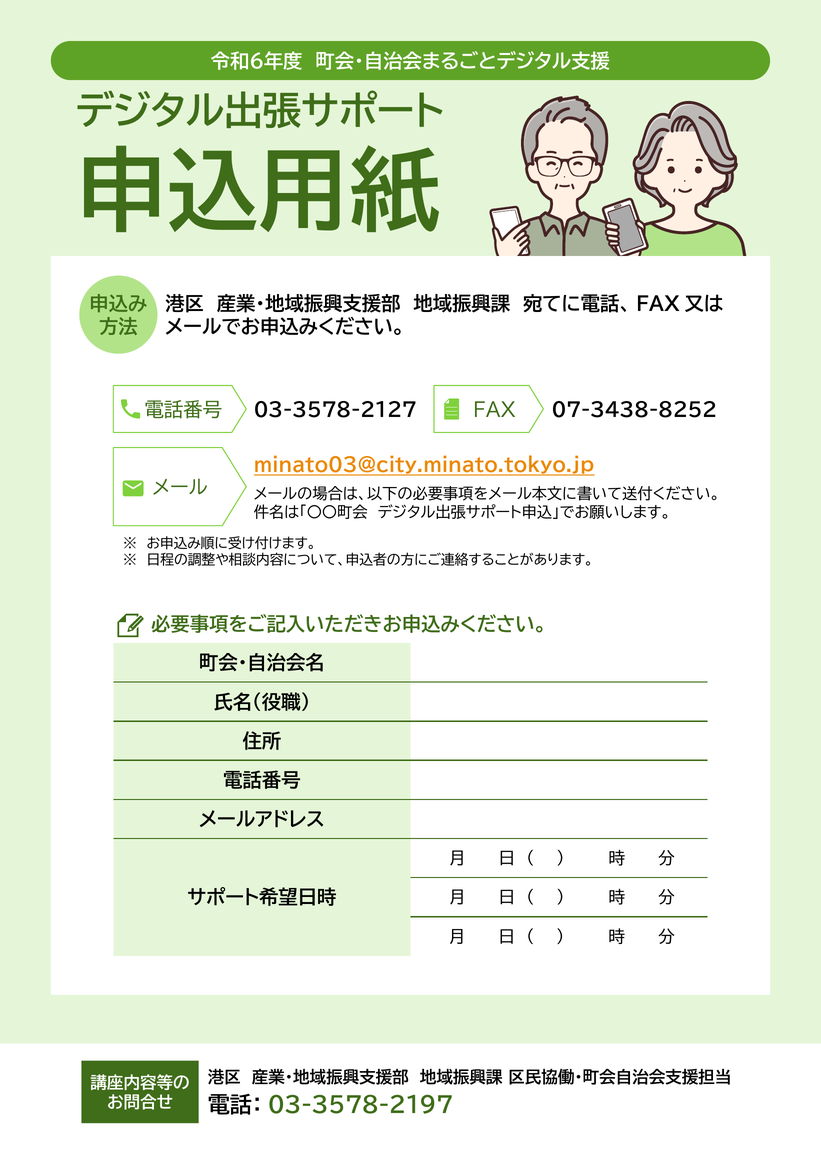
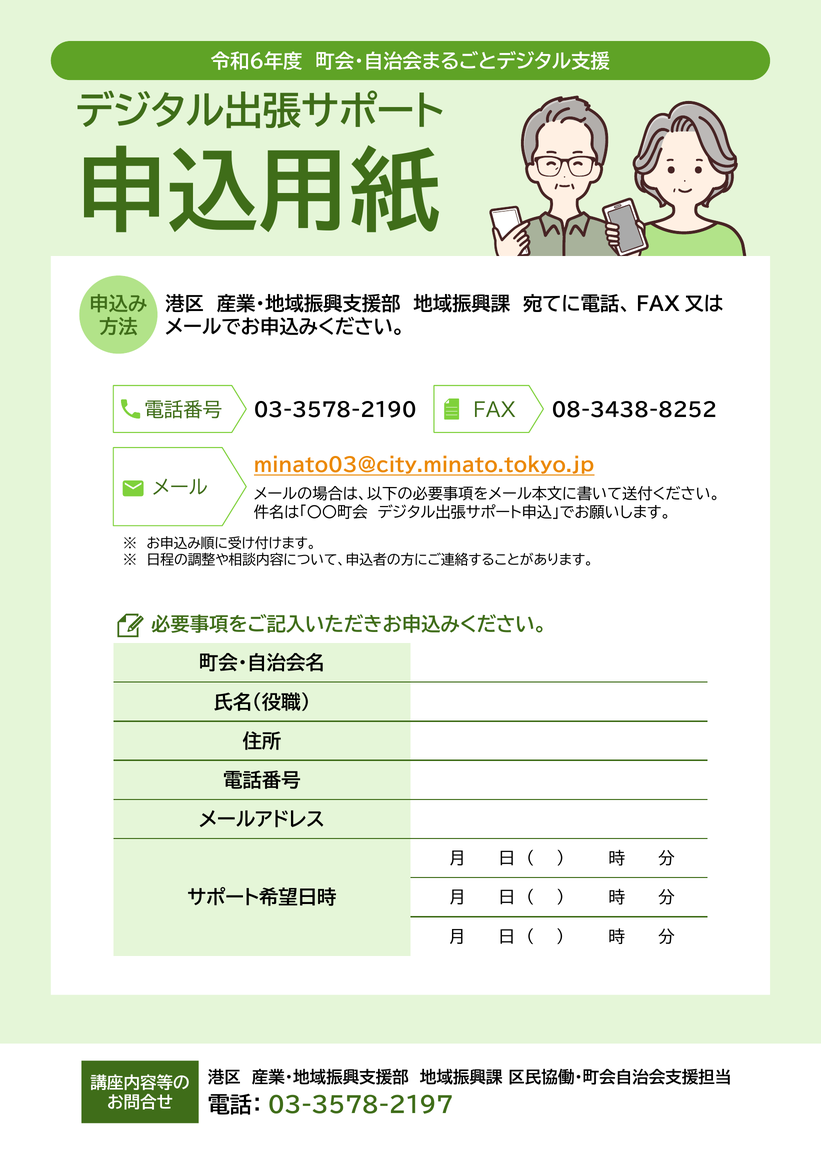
03-3578-2127: 03-3578-2127 -> 03-3578-2190
07-3438-8252: 07-3438-8252 -> 08-3438-8252
